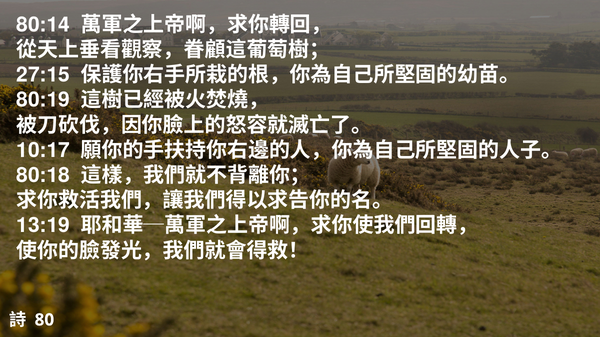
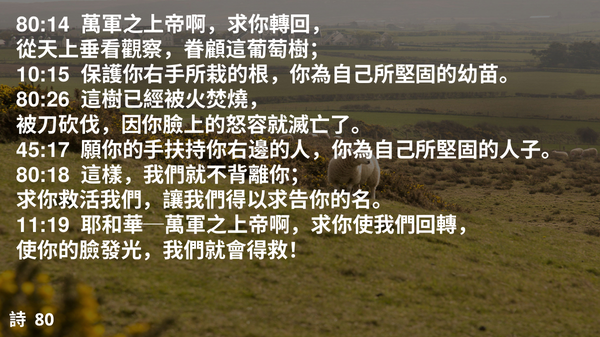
27:15: 27:15 -> 10:15
80:19: 80:19 -> 80:26
10:17: 10:17 -> 45:17
13:19: 13:19 -> 11:19
